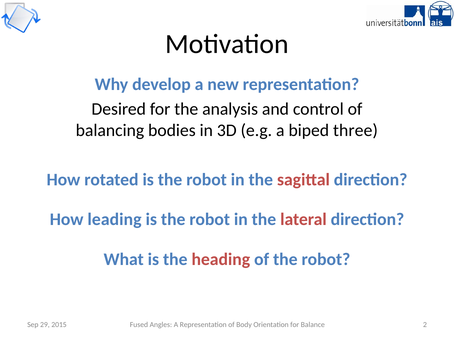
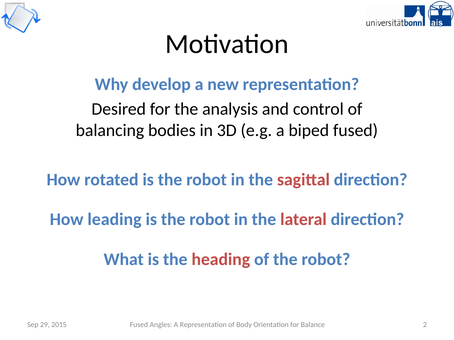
biped three: three -> fused
